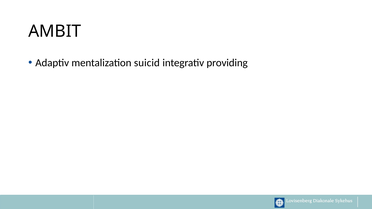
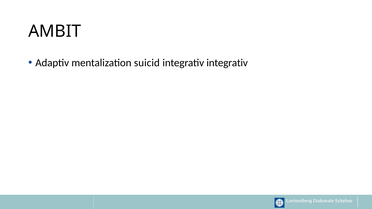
integrativ providing: providing -> integrativ
